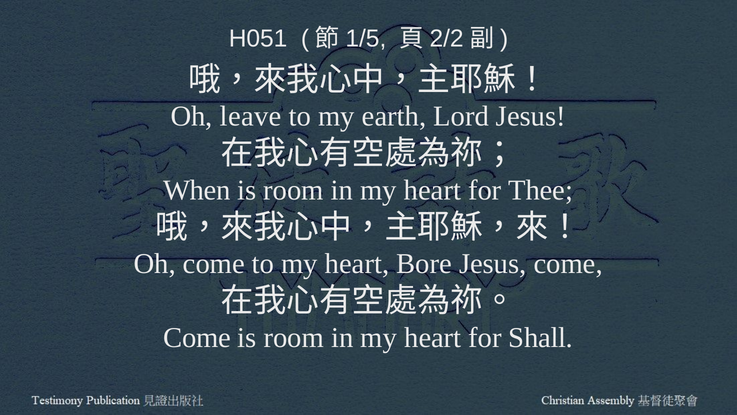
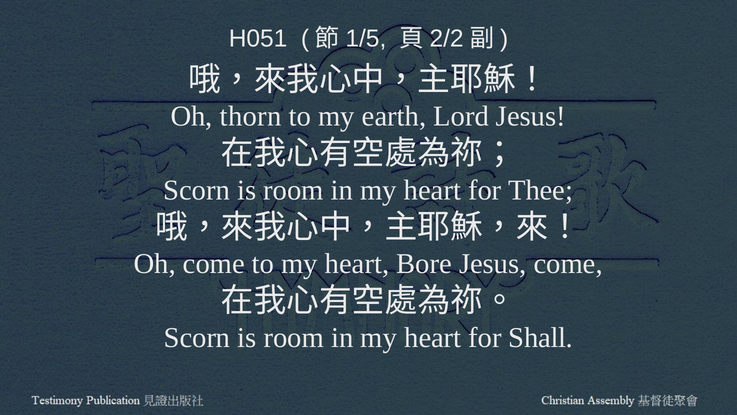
leave: leave -> thorn
When at (197, 190): When -> Scorn
Come at (197, 337): Come -> Scorn
